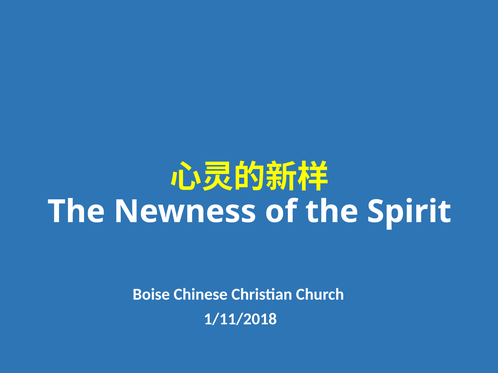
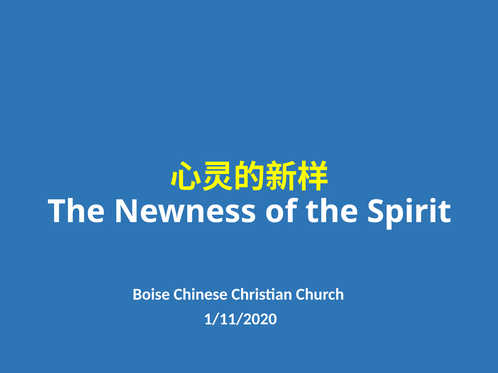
1/11/2018: 1/11/2018 -> 1/11/2020
